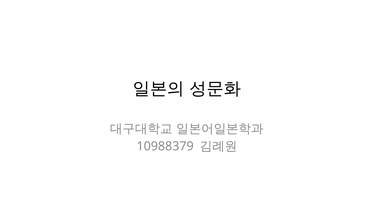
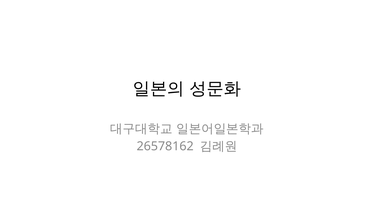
10988379: 10988379 -> 26578162
